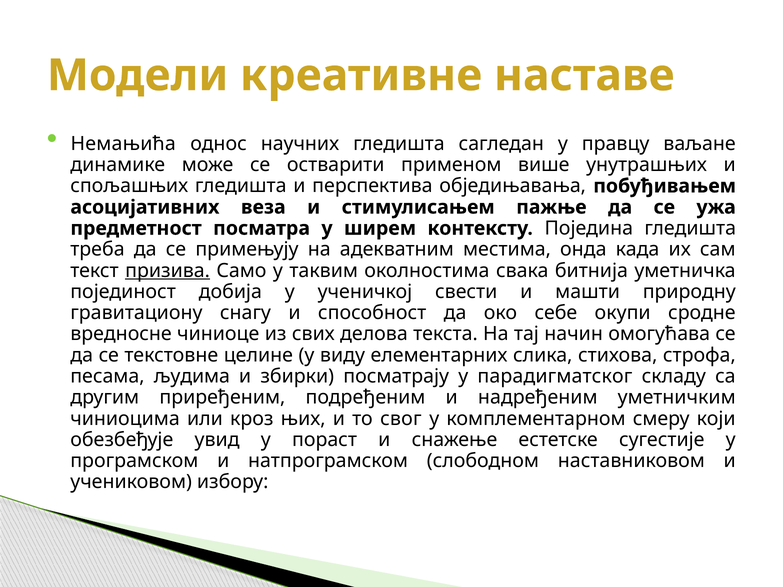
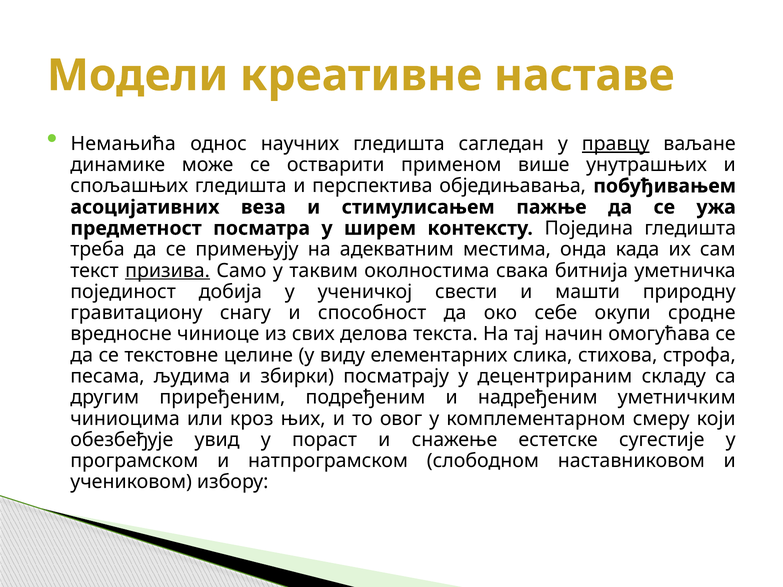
правцу underline: none -> present
парадигматског: парадигматског -> децентрираним
свог: свог -> овог
